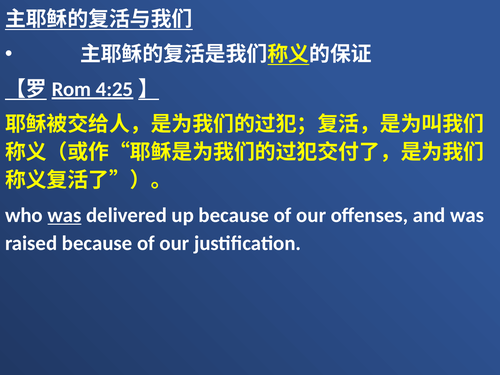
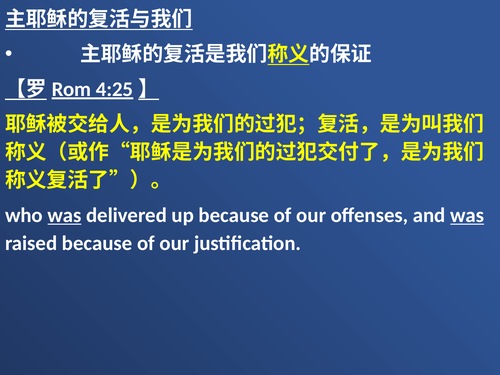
was at (467, 215) underline: none -> present
